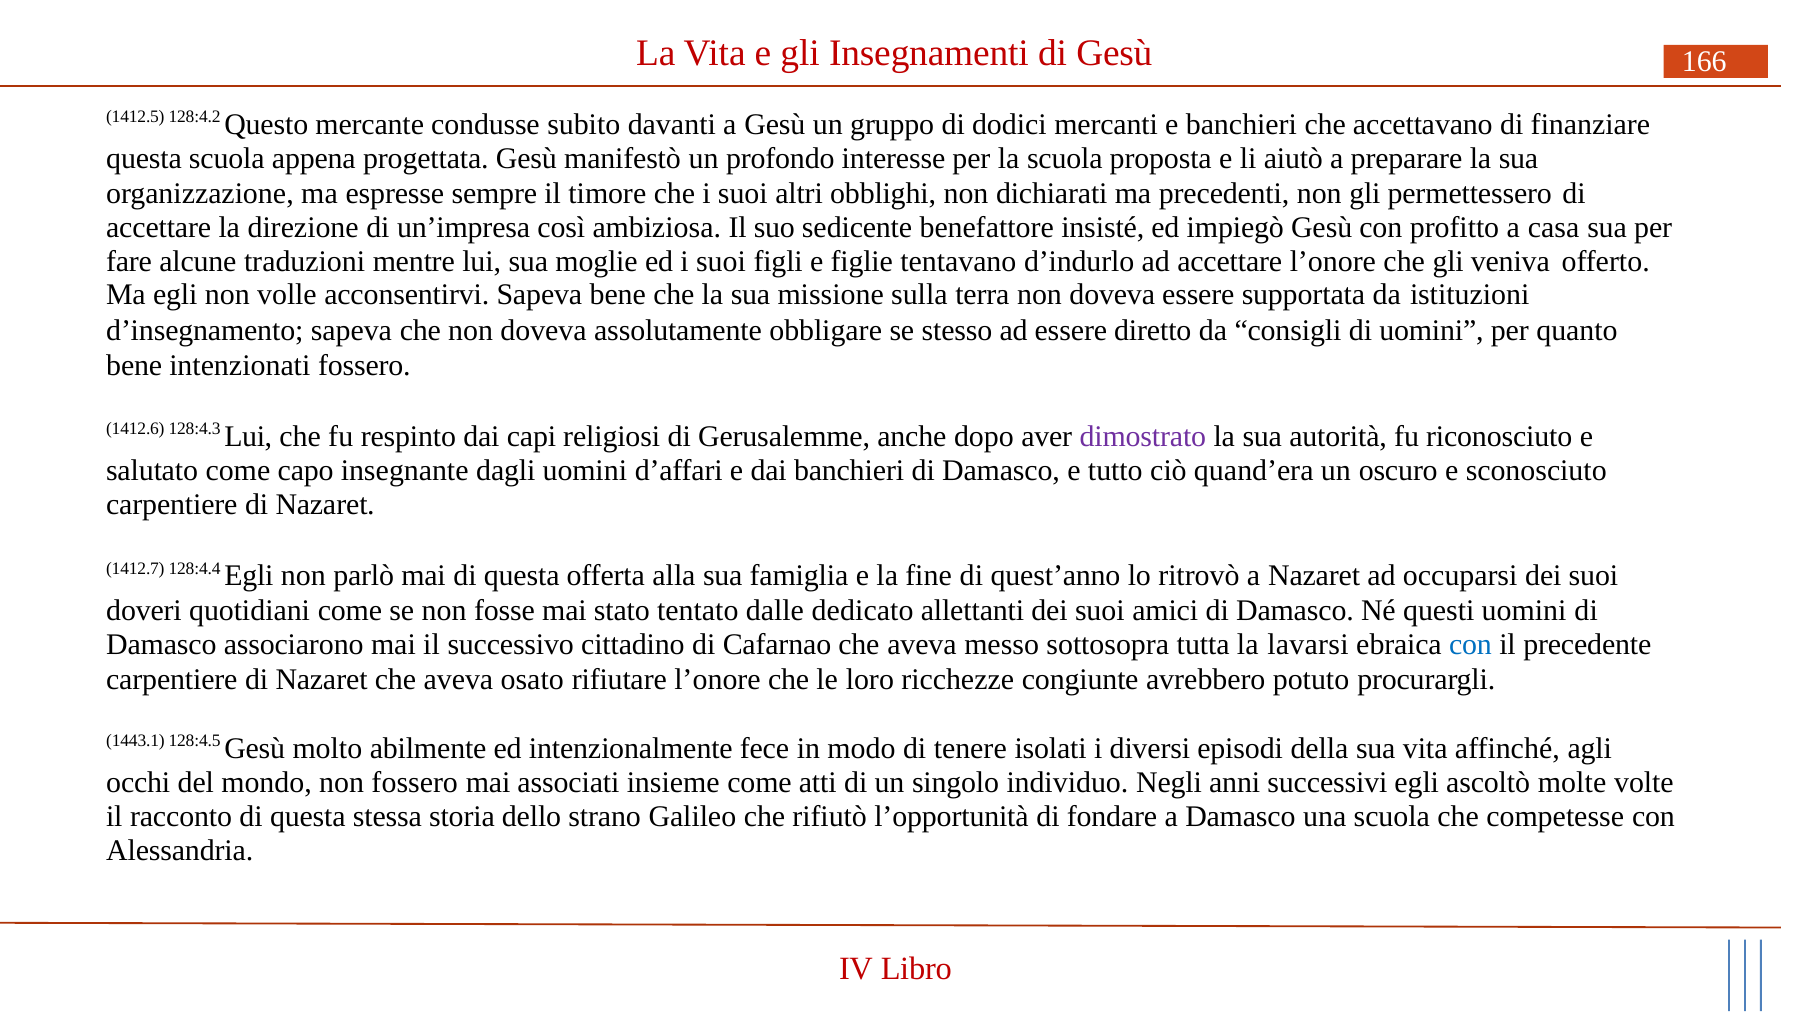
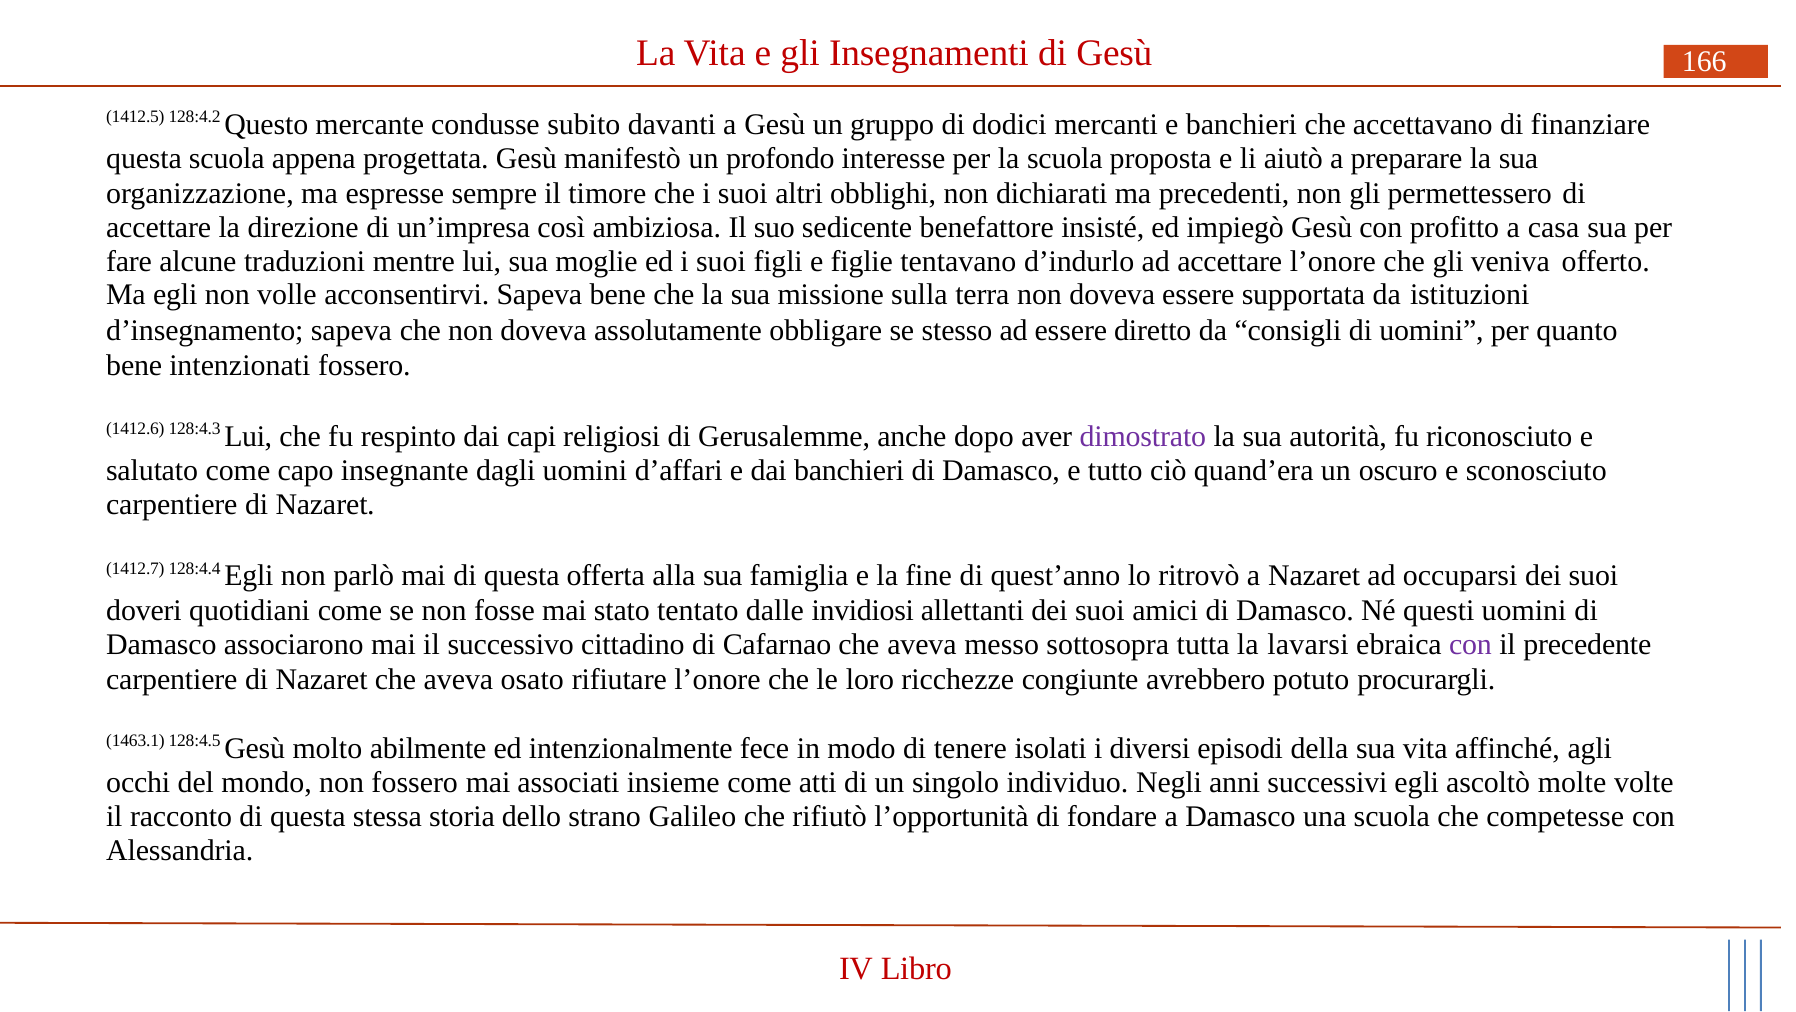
dedicato: dedicato -> invidiosi
con at (1470, 645) colour: blue -> purple
1443.1: 1443.1 -> 1463.1
